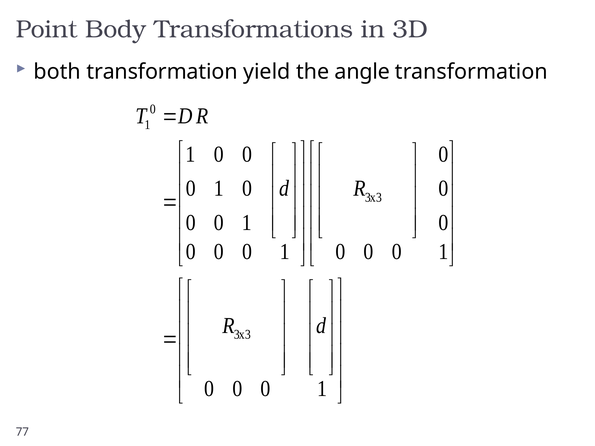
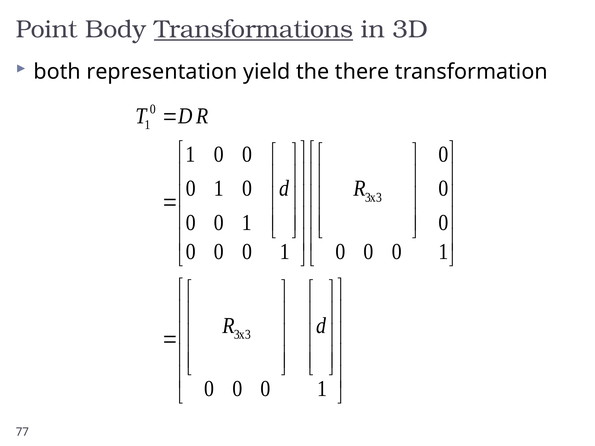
Transformations underline: none -> present
both transformation: transformation -> representation
angle: angle -> there
